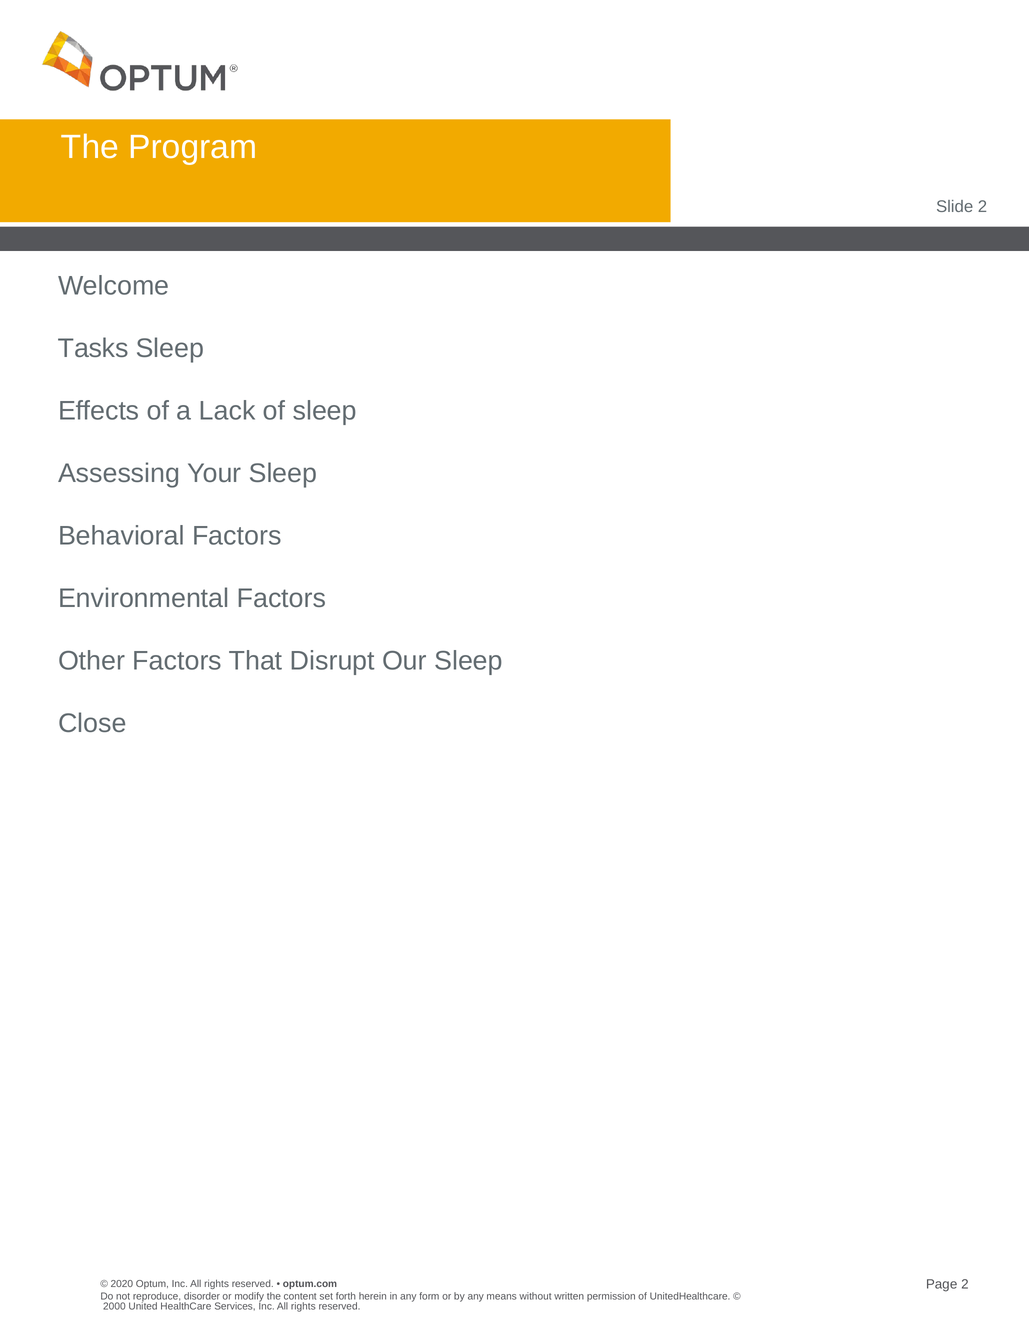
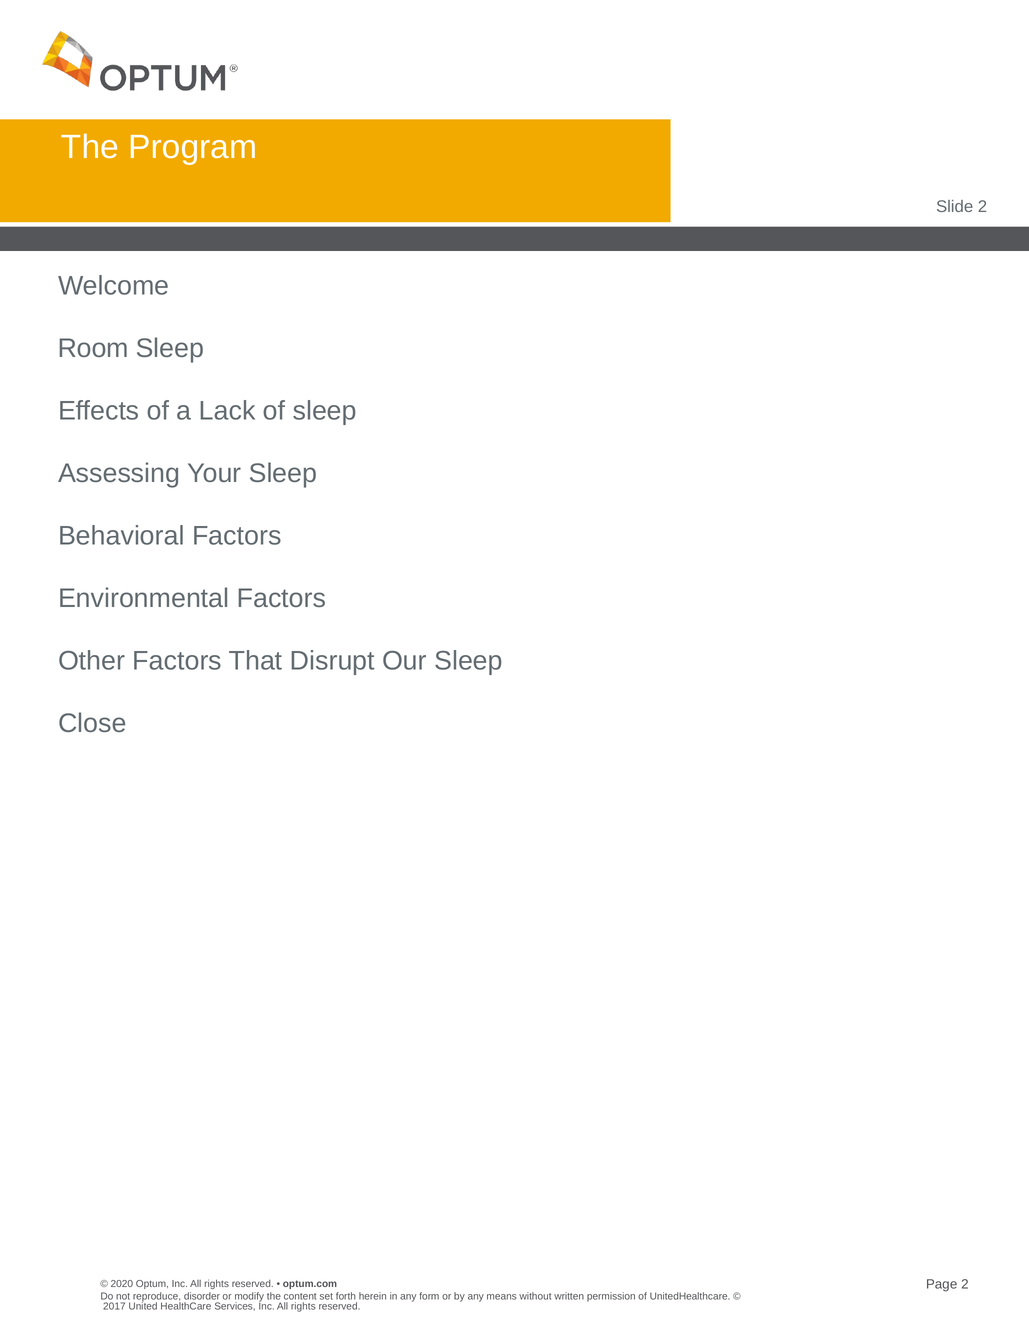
Tasks: Tasks -> Room
2000: 2000 -> 2017
